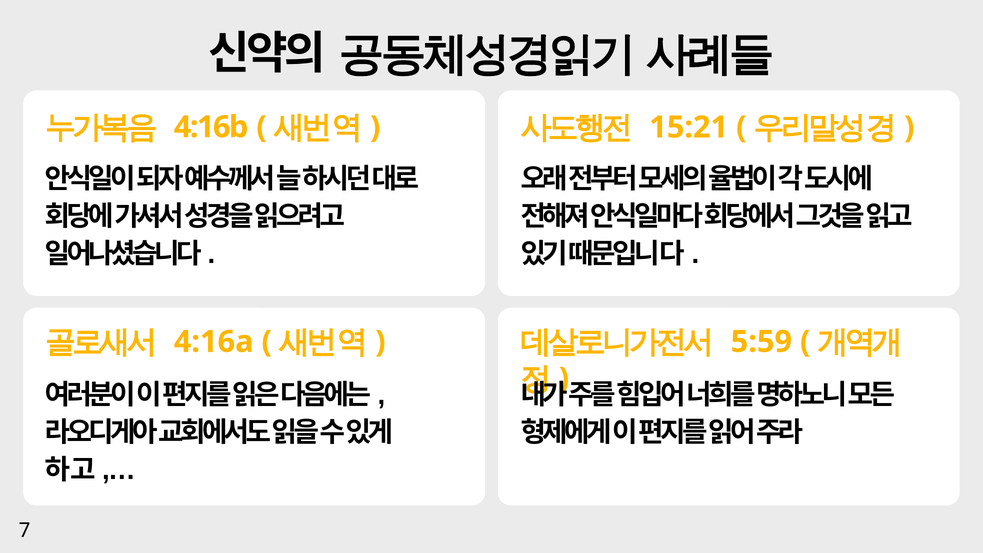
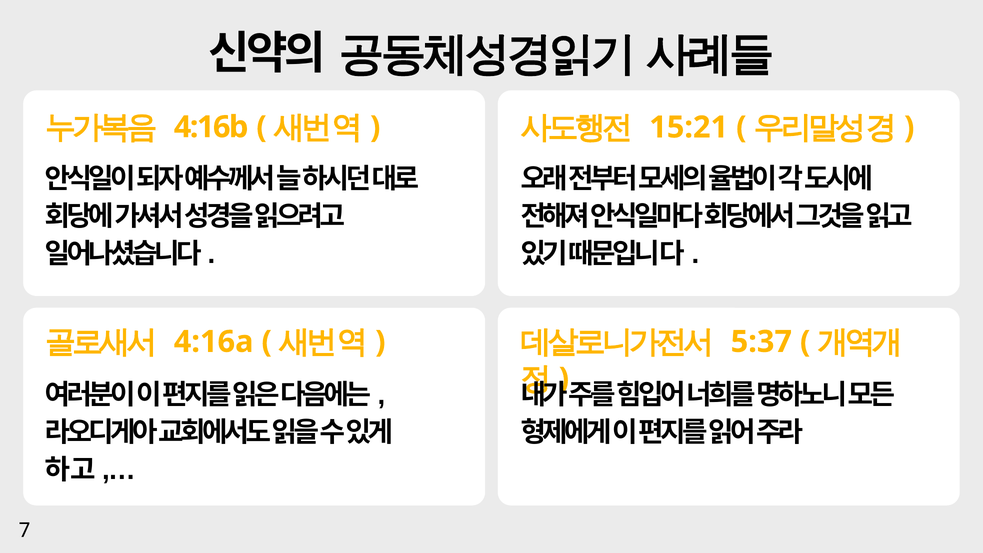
5:59: 5:59 -> 5:37
